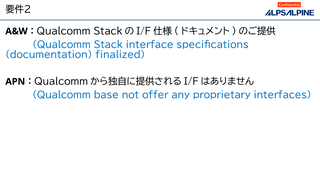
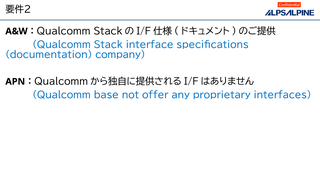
finalized: finalized -> company
